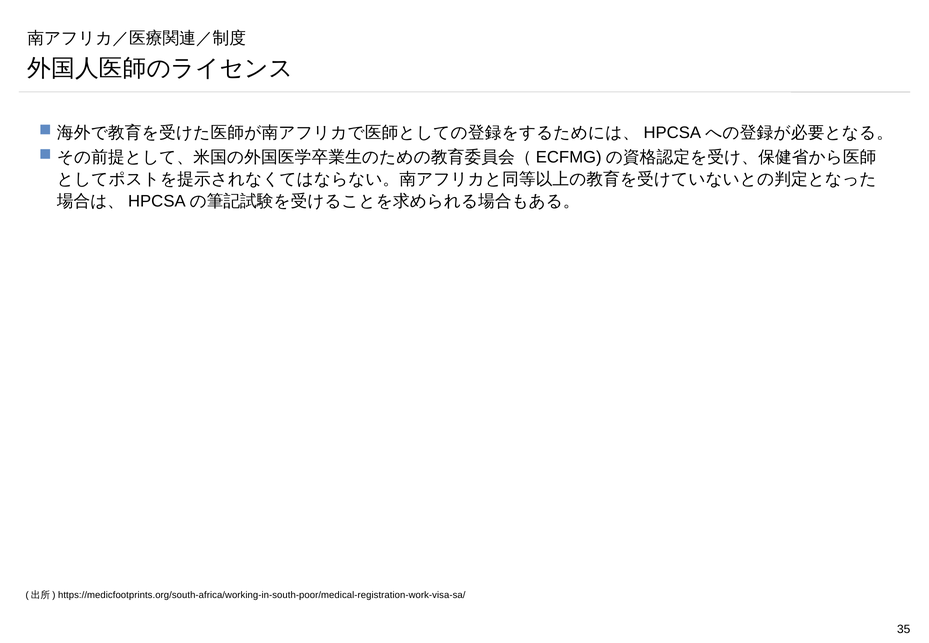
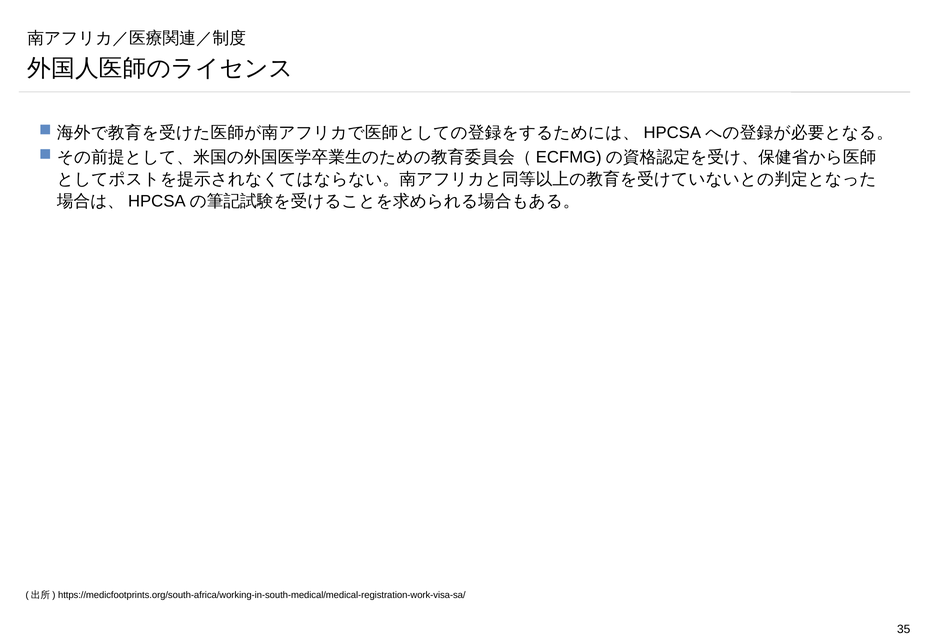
https://medicfootprints.org/south-africa/working-in-south-poor/medical-registration-work-visa-sa/: https://medicfootprints.org/south-africa/working-in-south-poor/medical-registration-work-visa-sa/ -> https://medicfootprints.org/south-africa/working-in-south-medical/medical-registration-work-visa-sa/
